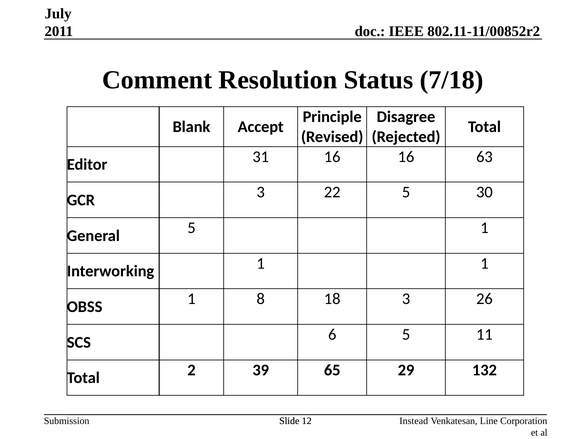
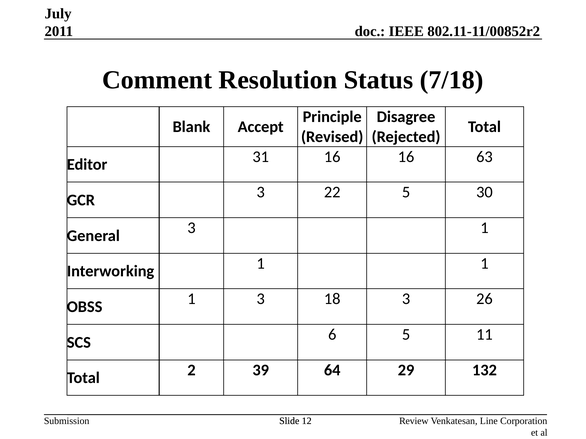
General 5: 5 -> 3
1 8: 8 -> 3
65: 65 -> 64
Instead: Instead -> Review
